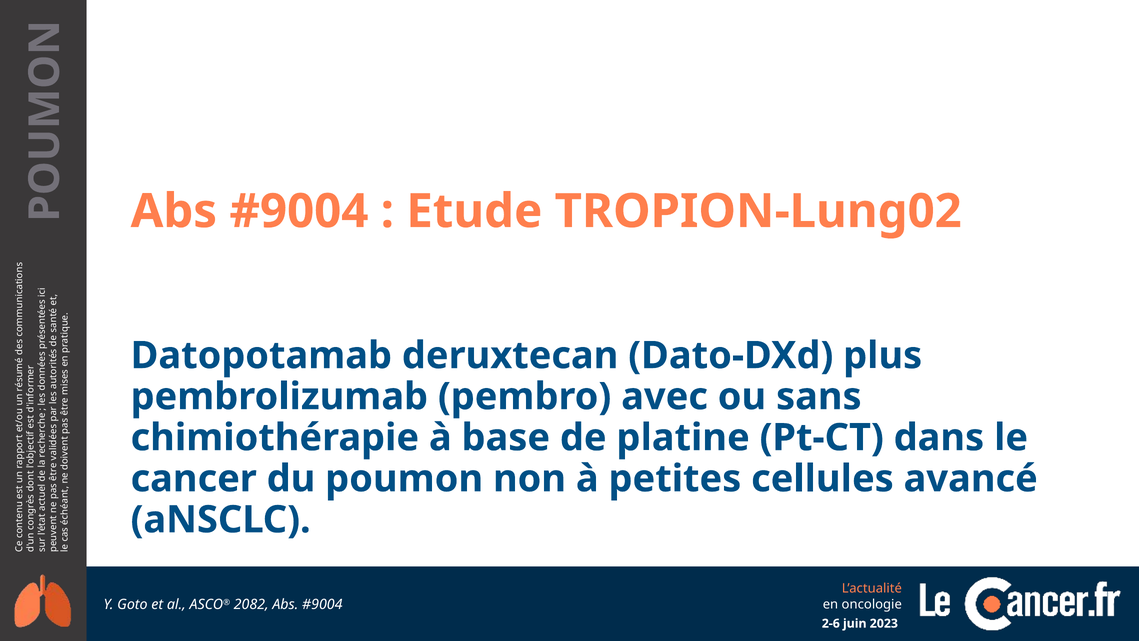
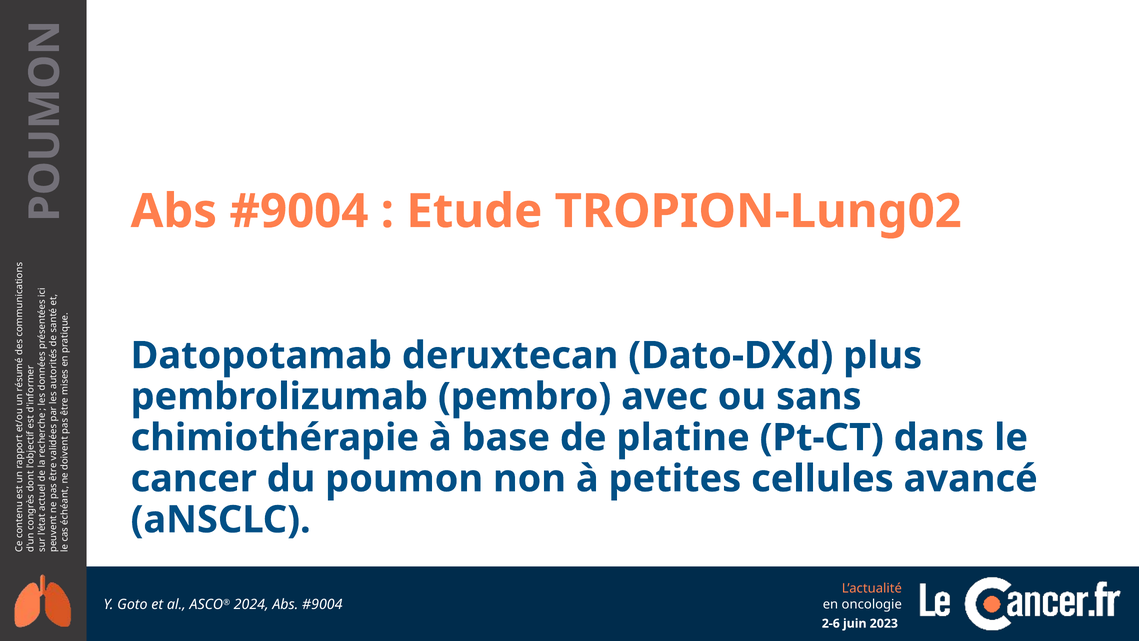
2082: 2082 -> 2024
